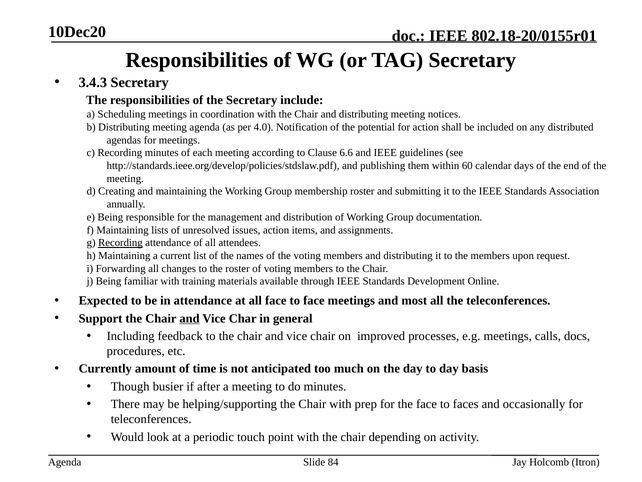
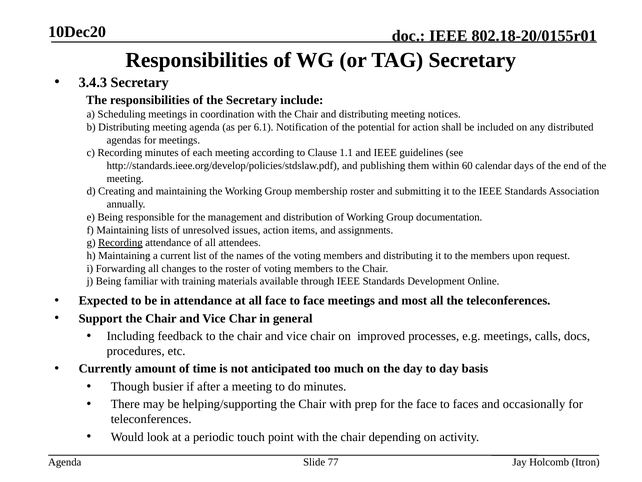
4.0: 4.0 -> 6.1
6.6: 6.6 -> 1.1
and at (190, 318) underline: present -> none
84: 84 -> 77
